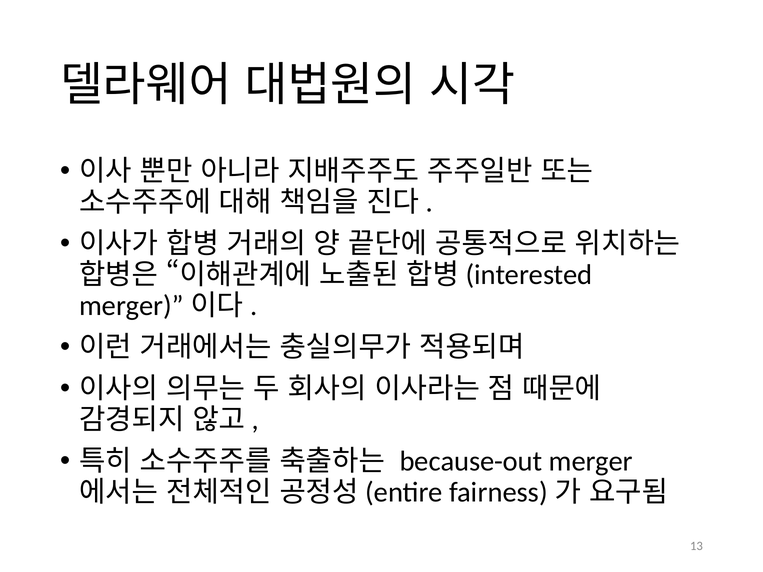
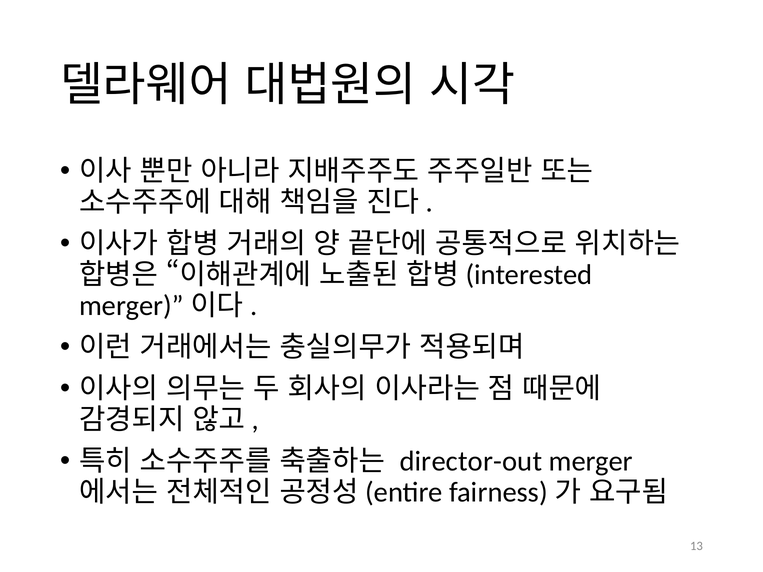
because-out: because-out -> director-out
